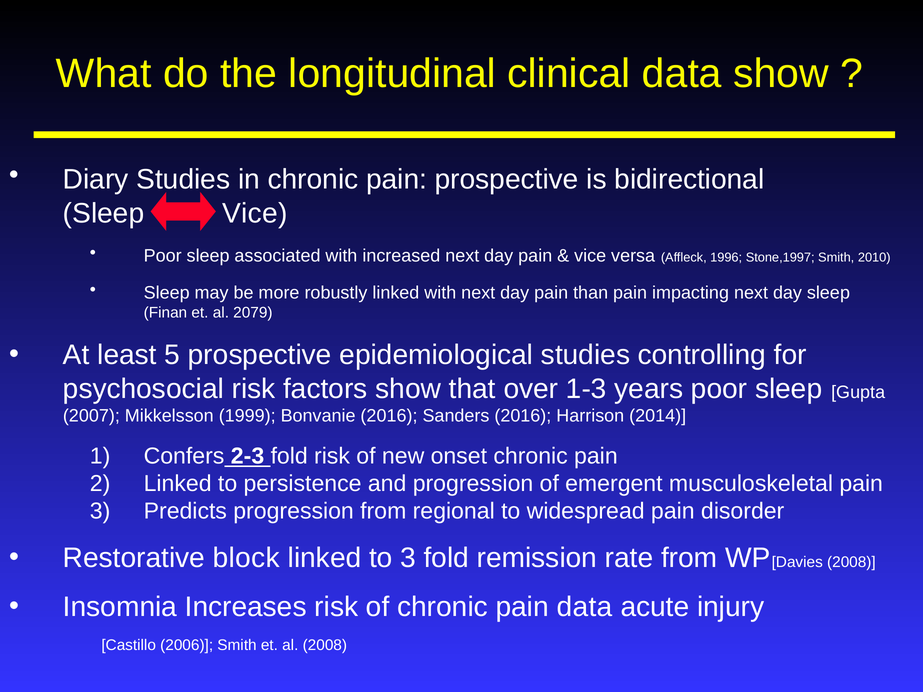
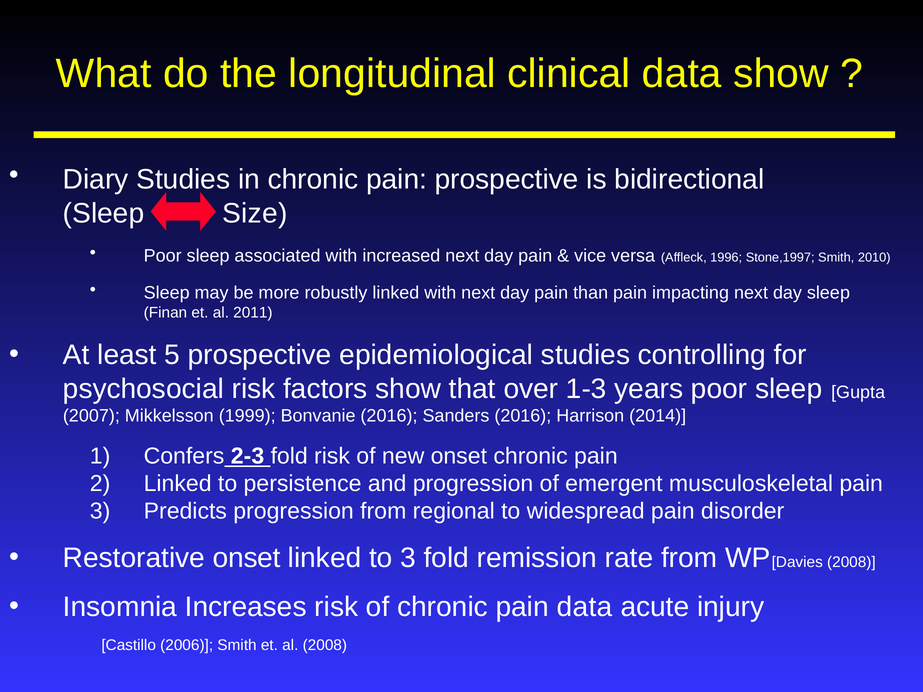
Sleep Vice: Vice -> Size
2079: 2079 -> 2011
Restorative block: block -> onset
